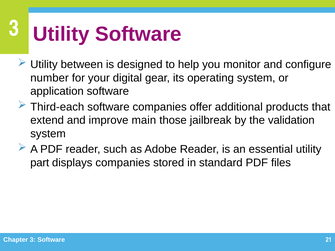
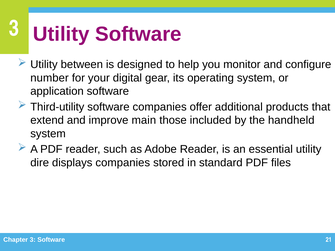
Third-each: Third-each -> Third-utility
jailbreak: jailbreak -> included
validation: validation -> handheld
part: part -> dire
